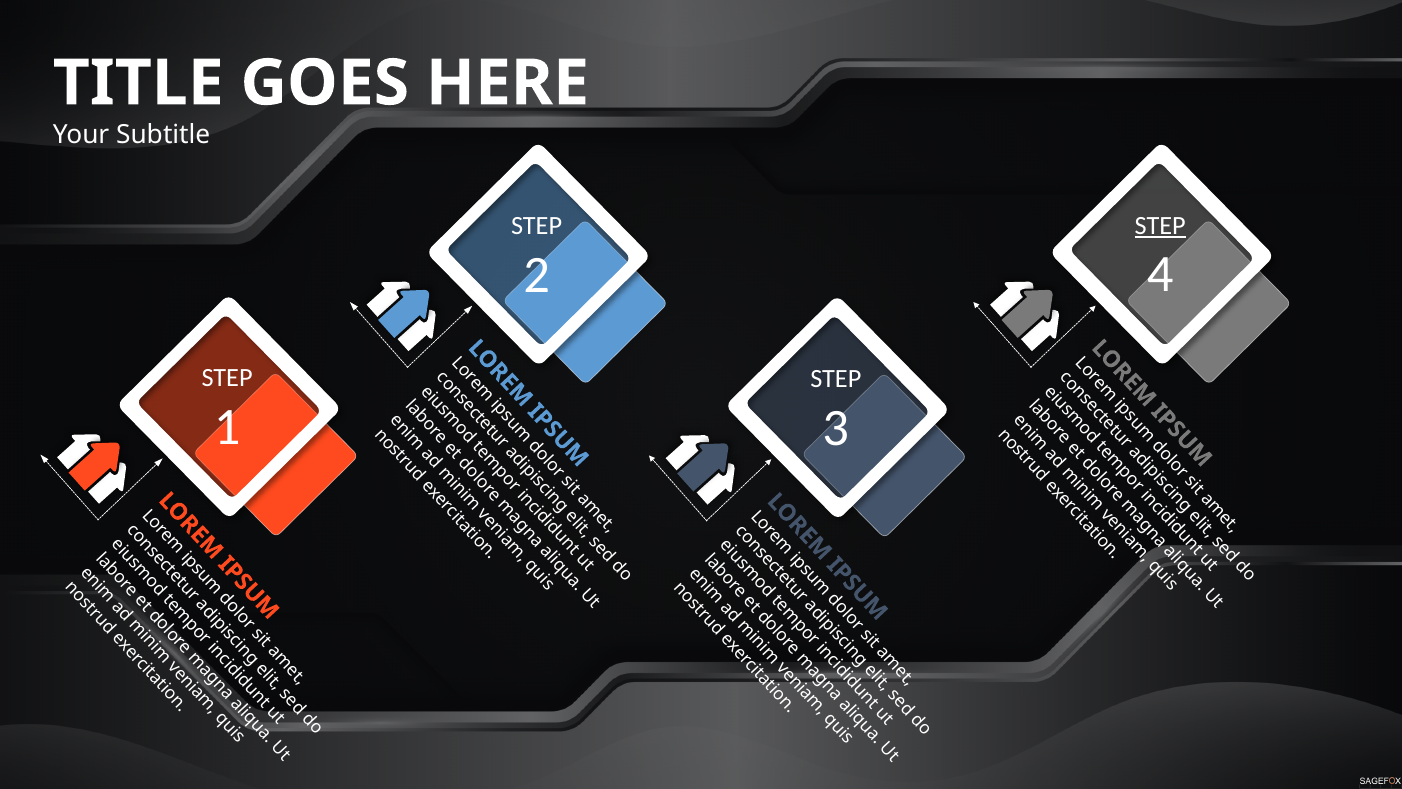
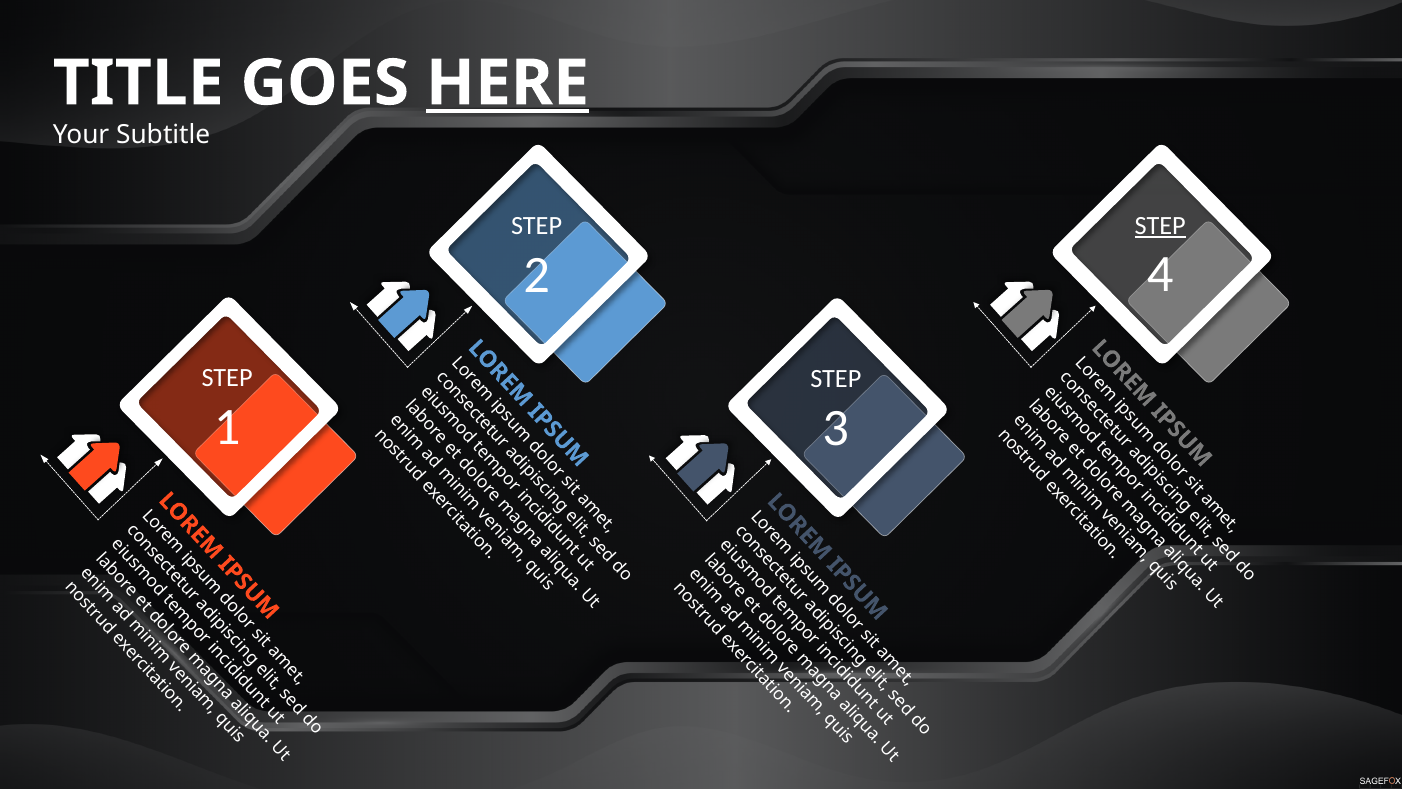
HERE underline: none -> present
